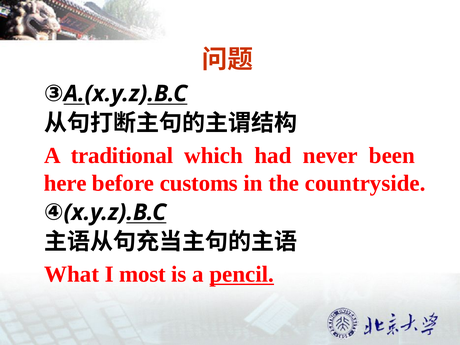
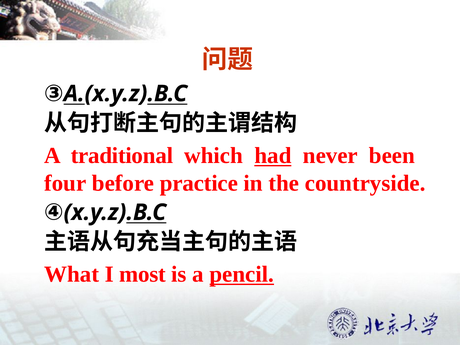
had underline: none -> present
here: here -> four
customs: customs -> practice
